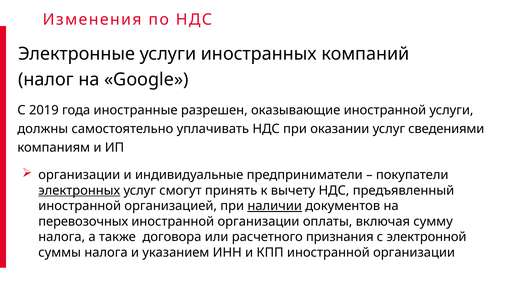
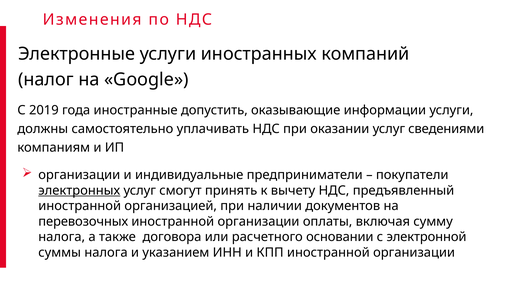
разрешен: разрешен -> допустить
оказывающие иностранной: иностранной -> информации
наличии underline: present -> none
признания: признания -> основании
